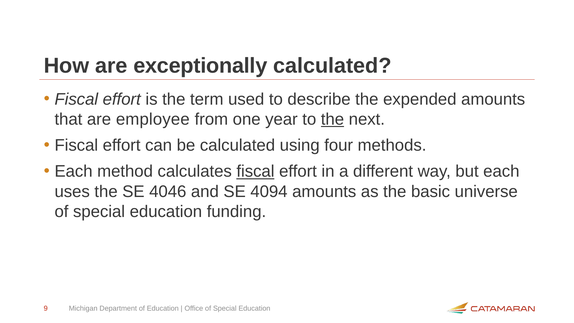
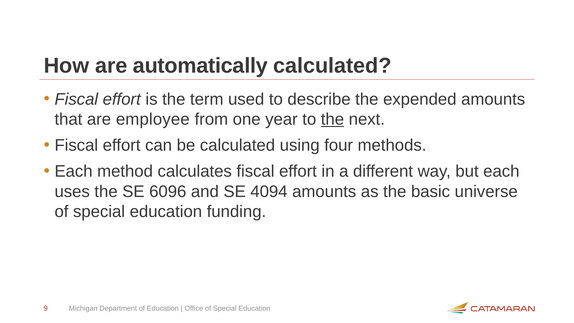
exceptionally: exceptionally -> automatically
fiscal at (255, 171) underline: present -> none
4046: 4046 -> 6096
